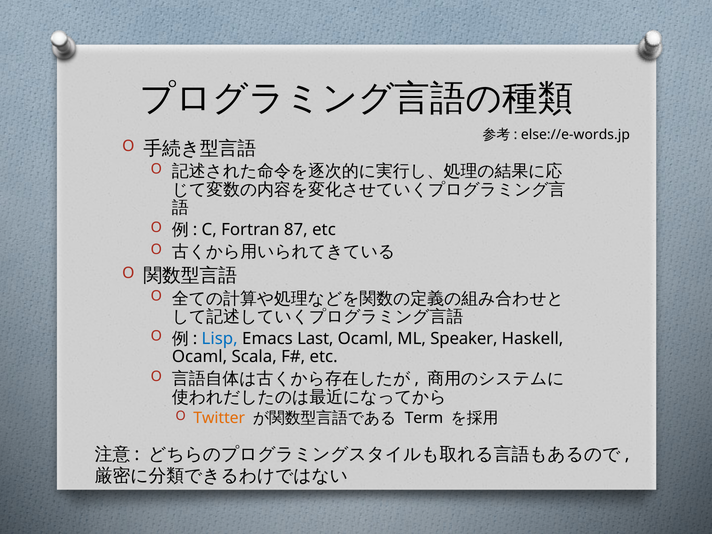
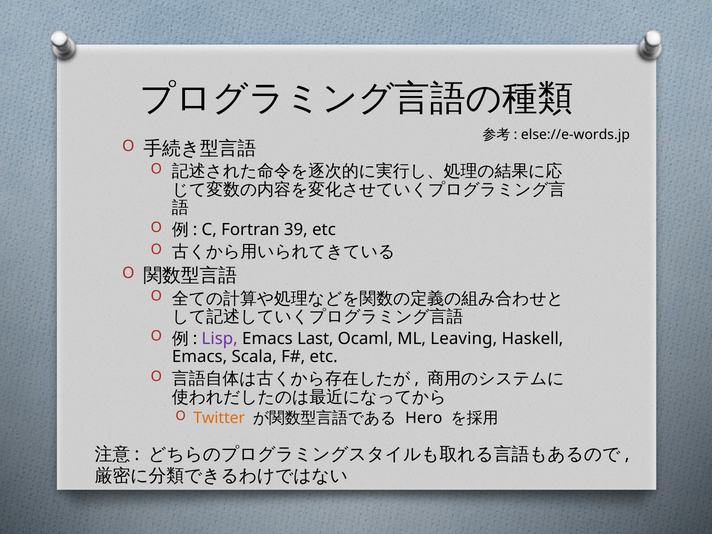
87: 87 -> 39
Lisp colour: blue -> purple
Speaker: Speaker -> Leaving
Ocaml at (200, 357): Ocaml -> Emacs
Term: Term -> Hero
